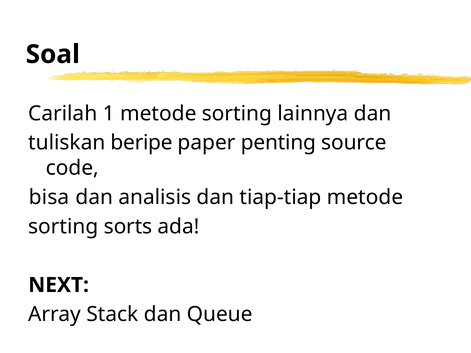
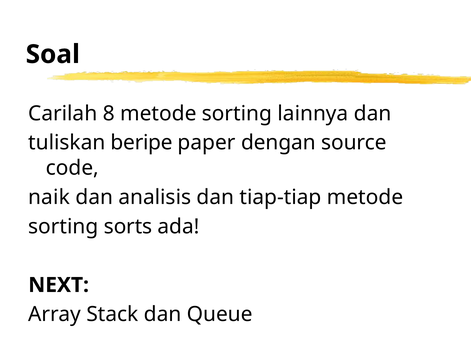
1: 1 -> 8
penting: penting -> dengan
bisa: bisa -> naik
